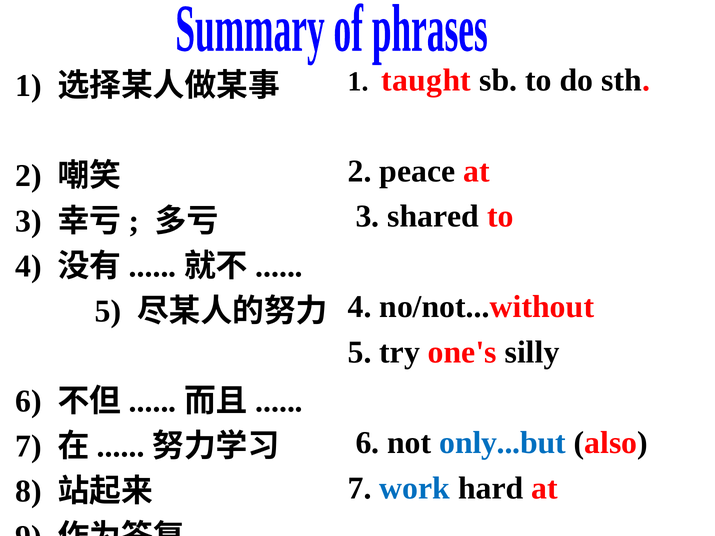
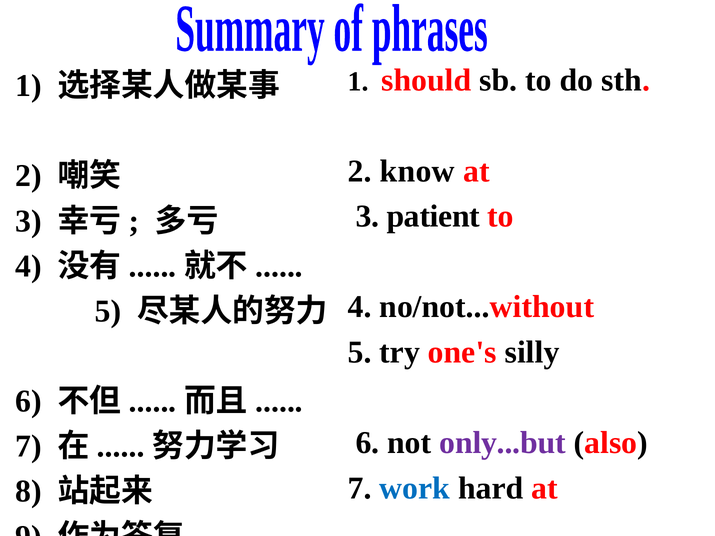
taught: taught -> should
peace: peace -> know
shared: shared -> patient
only...but colour: blue -> purple
